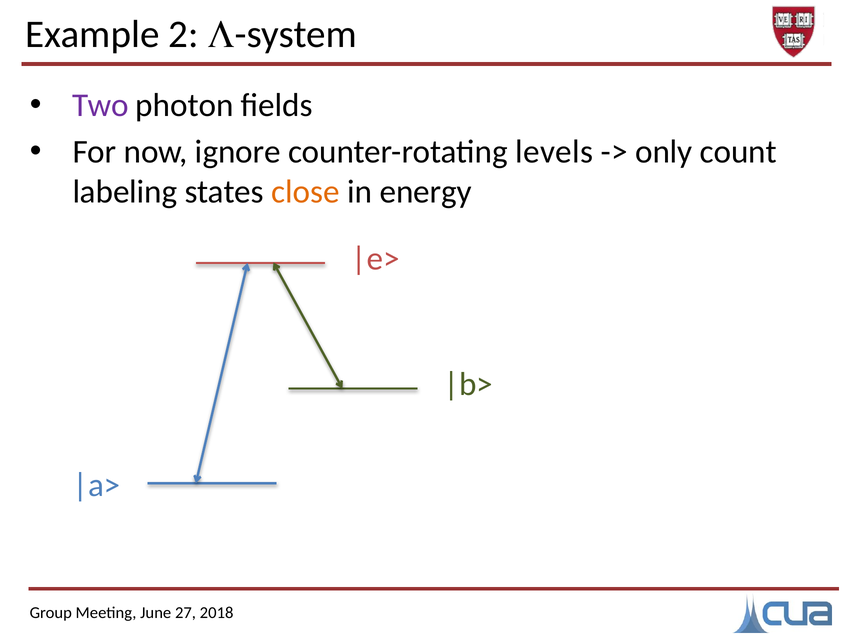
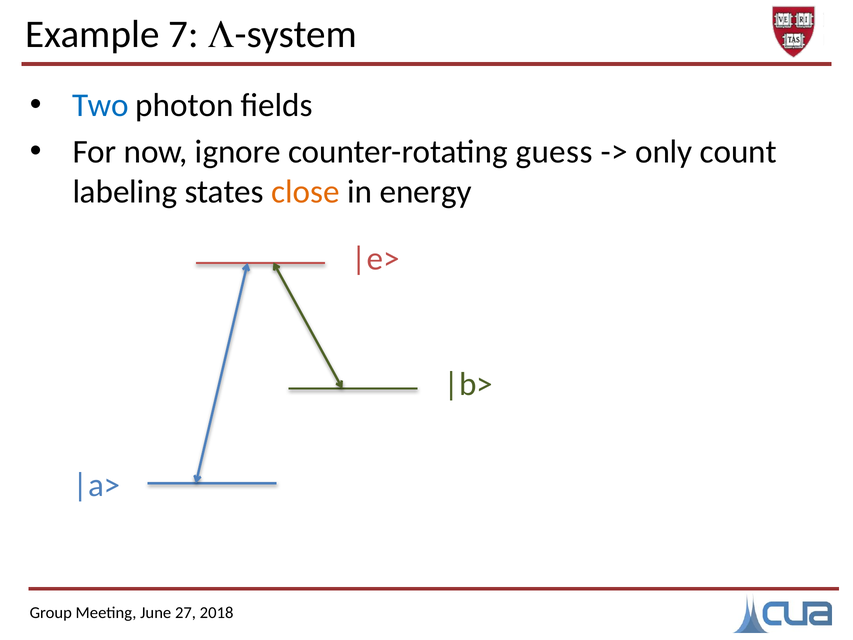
2: 2 -> 7
Two colour: purple -> blue
levels: levels -> guess
